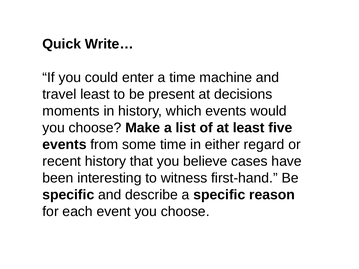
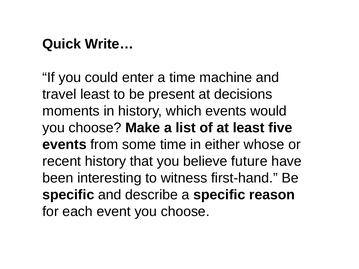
regard: regard -> whose
cases: cases -> future
